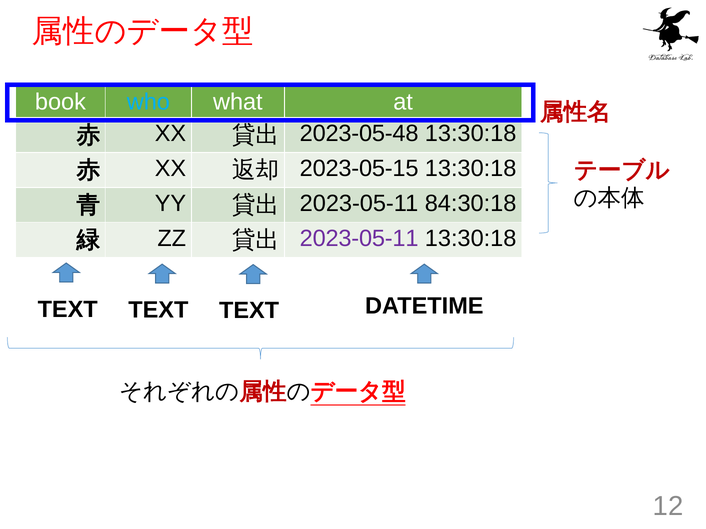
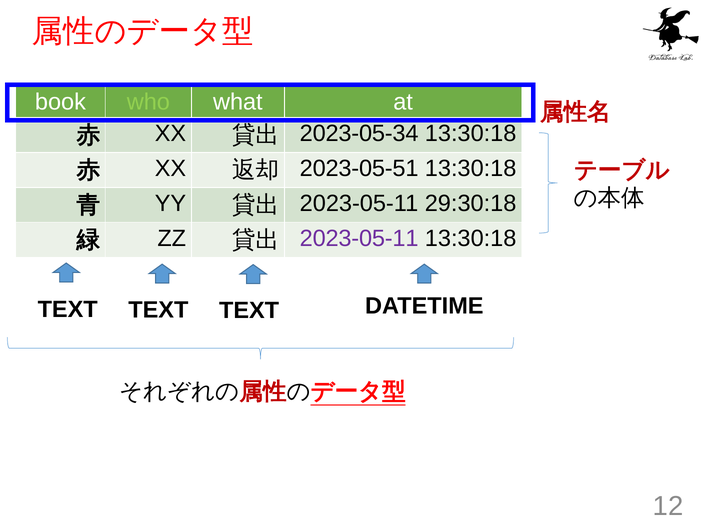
who colour: light blue -> light green
2023-05-48: 2023-05-48 -> 2023-05-34
2023-05-15: 2023-05-15 -> 2023-05-51
84:30:18: 84:30:18 -> 29:30:18
